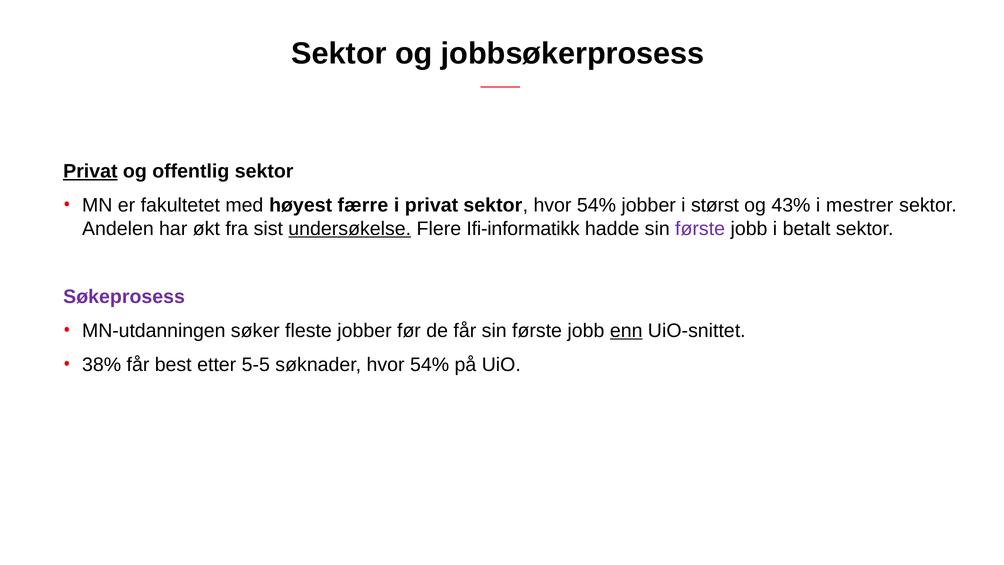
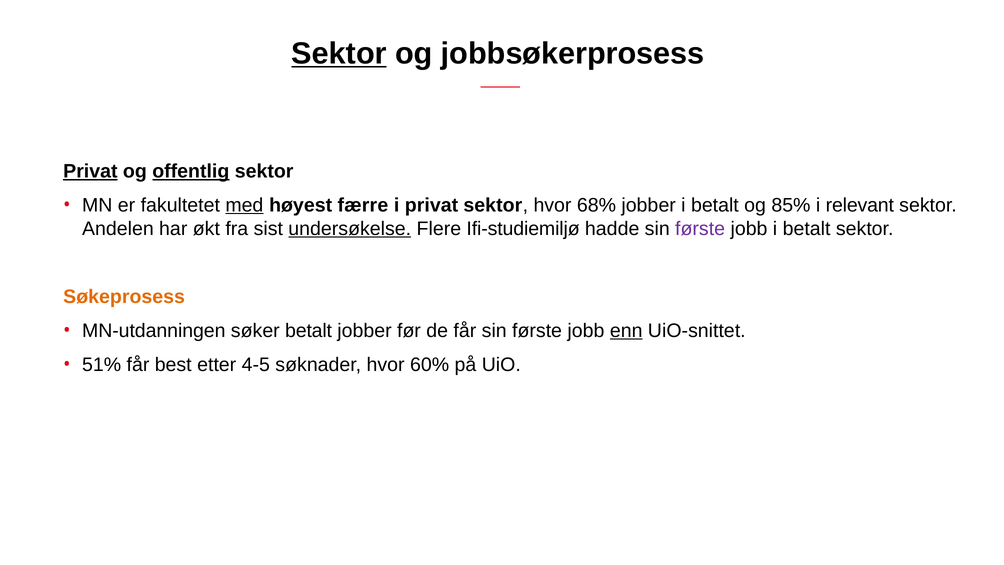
Sektor at (339, 54) underline: none -> present
offentlig underline: none -> present
med underline: none -> present
sektor hvor 54%: 54% -> 68%
jobber i størst: størst -> betalt
43%: 43% -> 85%
mestrer: mestrer -> relevant
Ifi-informatikk: Ifi-informatikk -> Ifi-studiemiljø
Søkeprosess colour: purple -> orange
søker fleste: fleste -> betalt
38%: 38% -> 51%
5-5: 5-5 -> 4-5
søknader hvor 54%: 54% -> 60%
